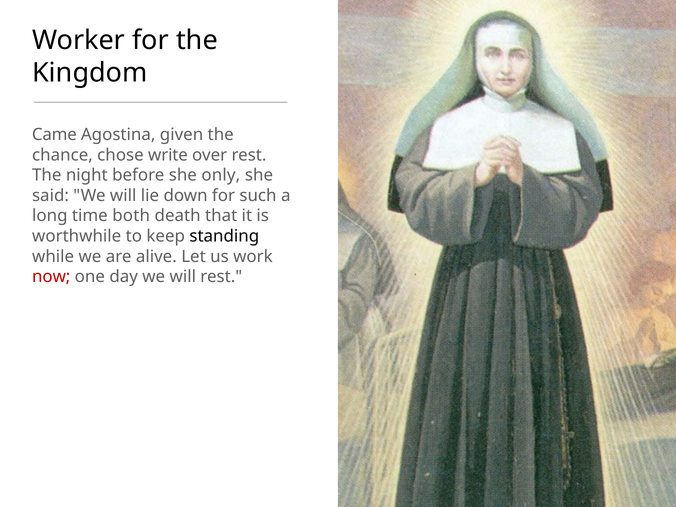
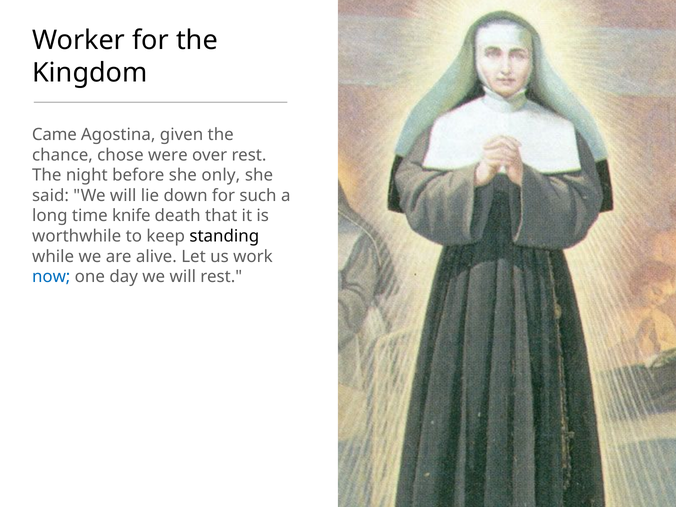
write: write -> were
both: both -> knife
now colour: red -> blue
